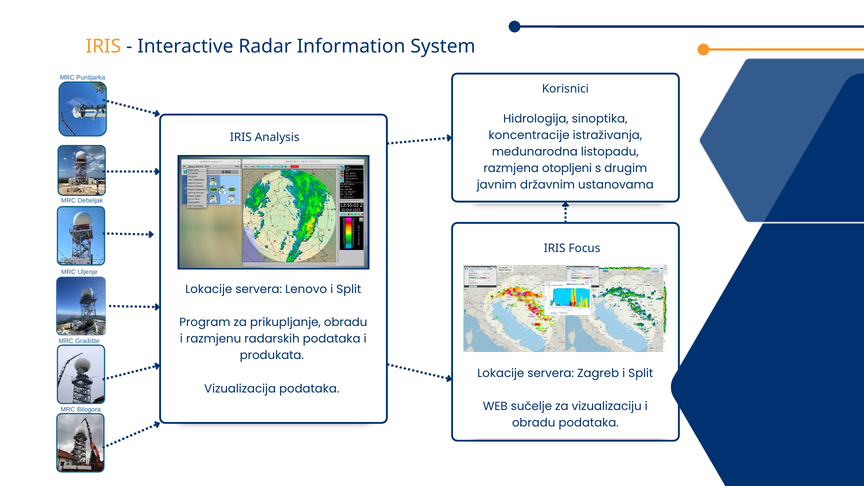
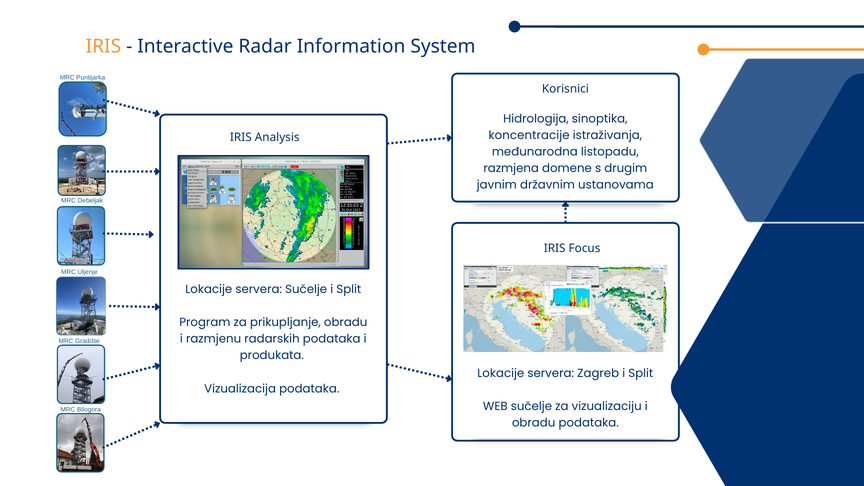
otopljeni: otopljeni -> domene
servera Lenovo: Lenovo -> Sučelje
